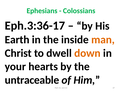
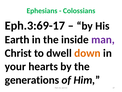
Eph.3:36-17: Eph.3:36-17 -> Eph.3:69-17
man colour: orange -> purple
untraceable: untraceable -> generations
